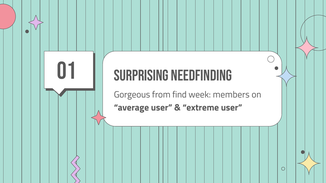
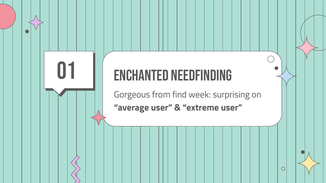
Surprising: Surprising -> Enchanted
members: members -> surprising
